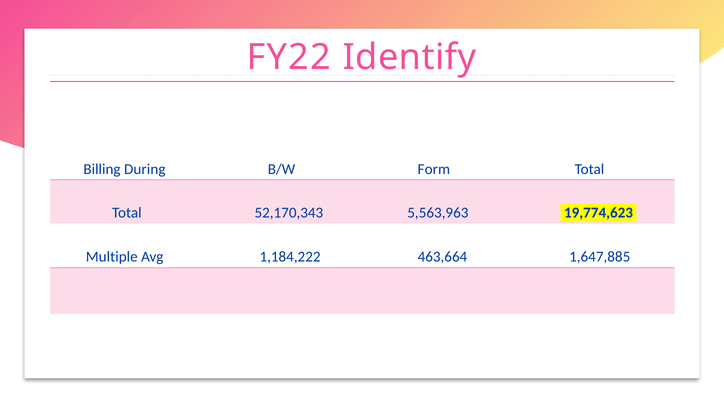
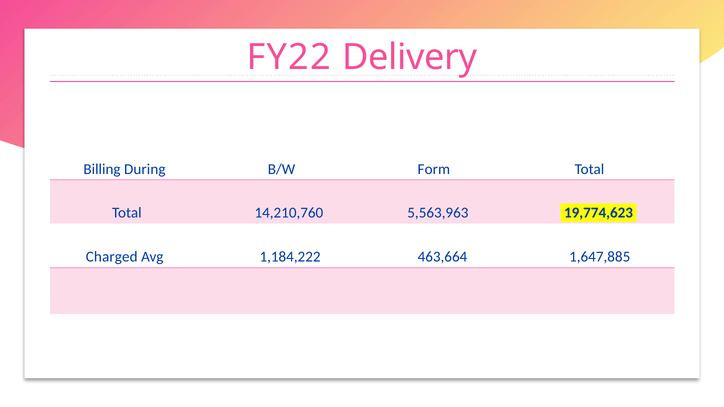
Identify: Identify -> Delivery
52,170,343: 52,170,343 -> 14,210,760
Multiple: Multiple -> Charged
